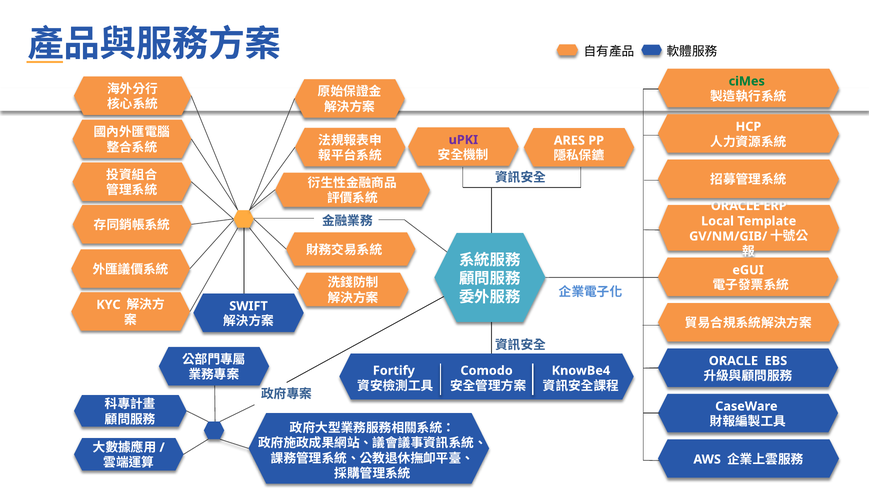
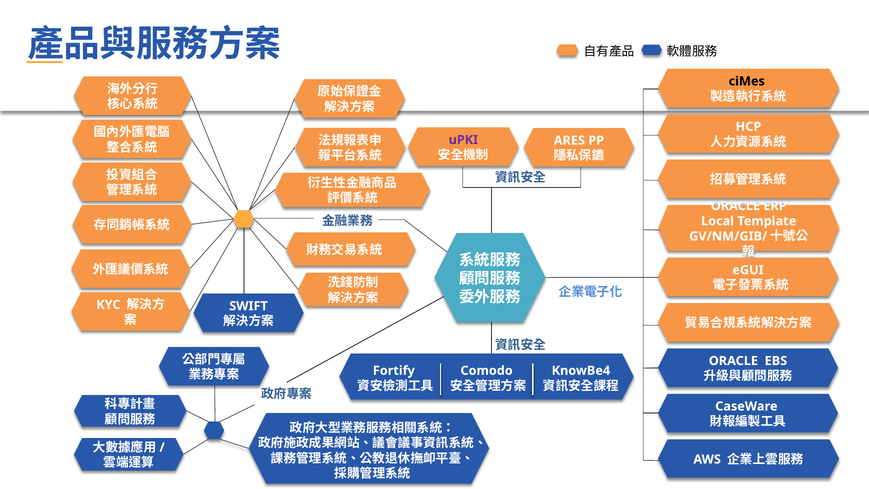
ciMes colour: green -> black
